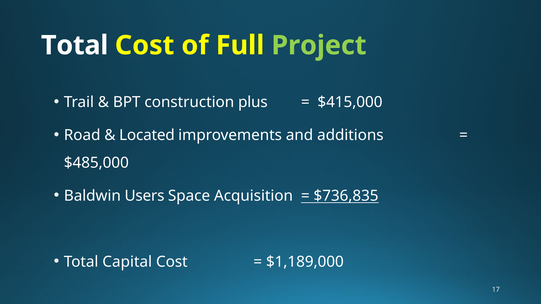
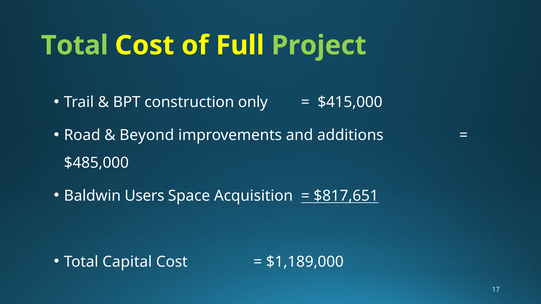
Total at (75, 45) colour: white -> light green
plus: plus -> only
Located: Located -> Beyond
$736,835: $736,835 -> $817,651
